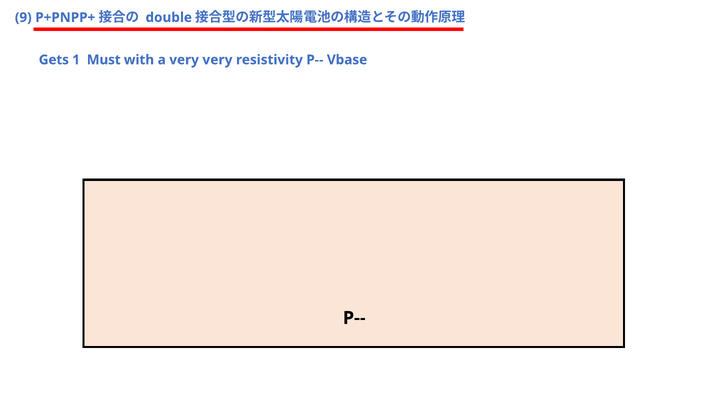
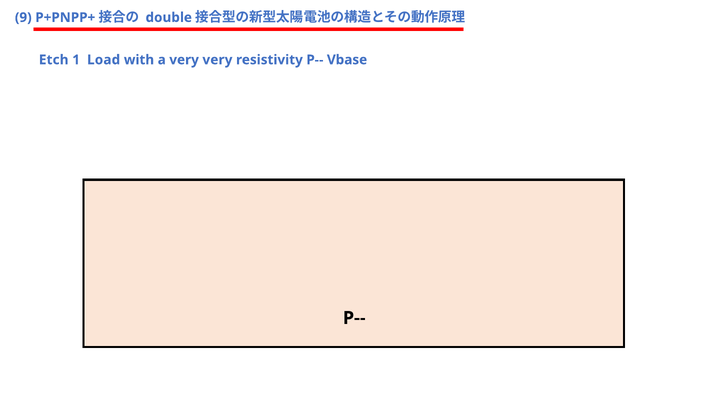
Gets: Gets -> Etch
Must: Must -> Load
